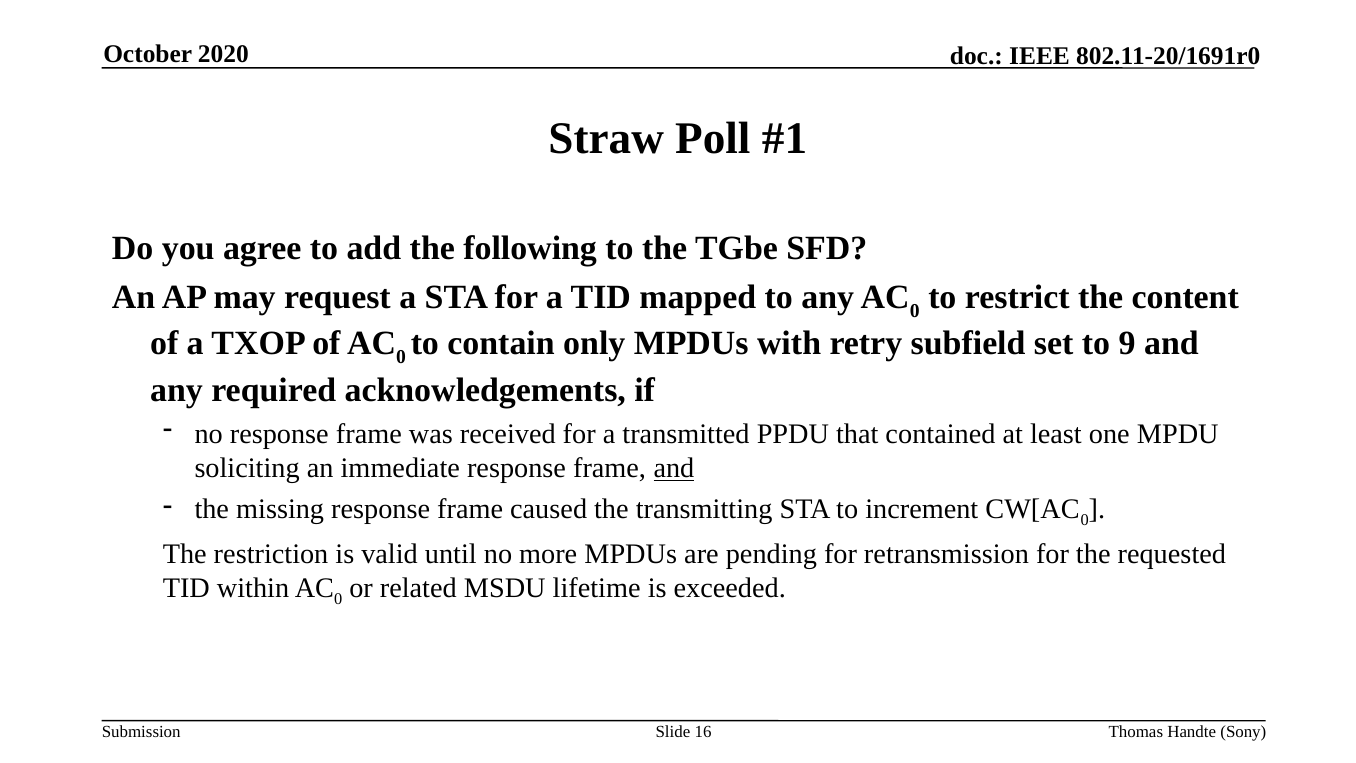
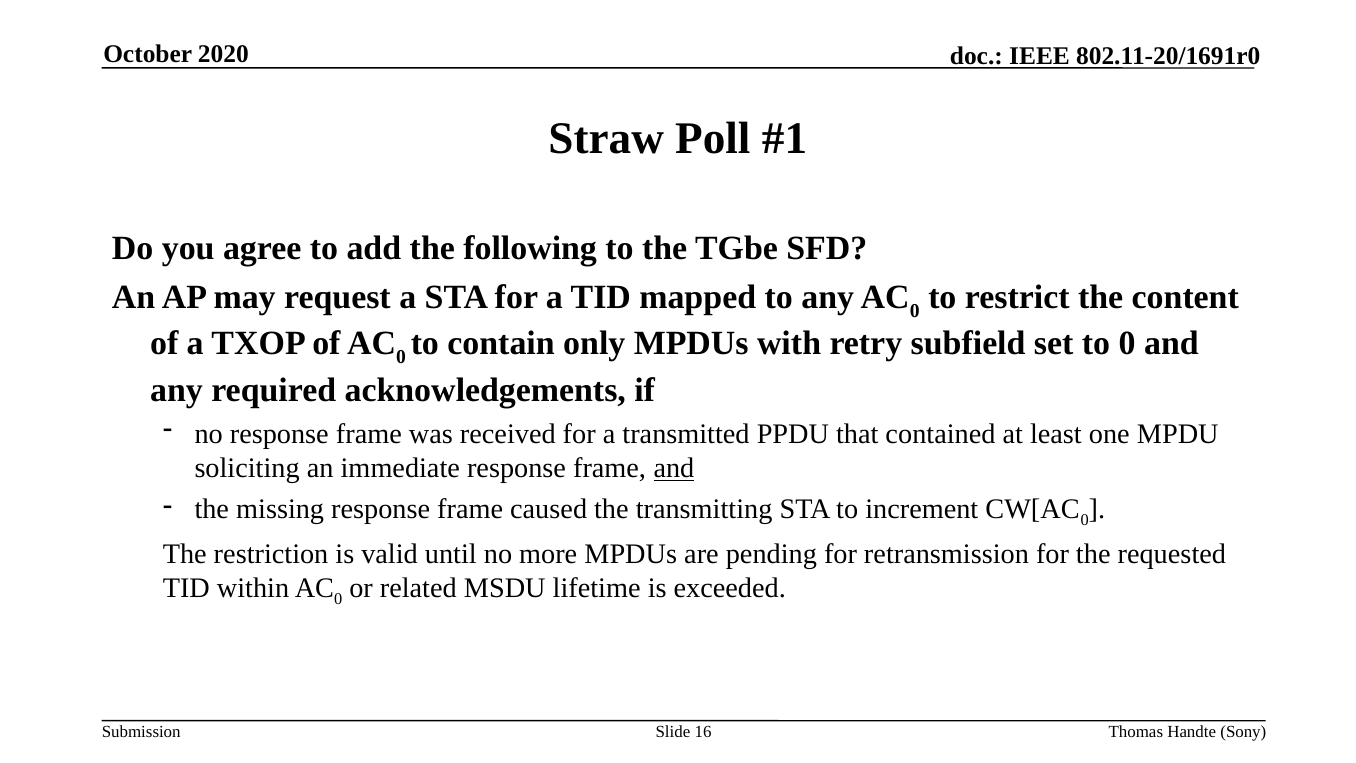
to 9: 9 -> 0
